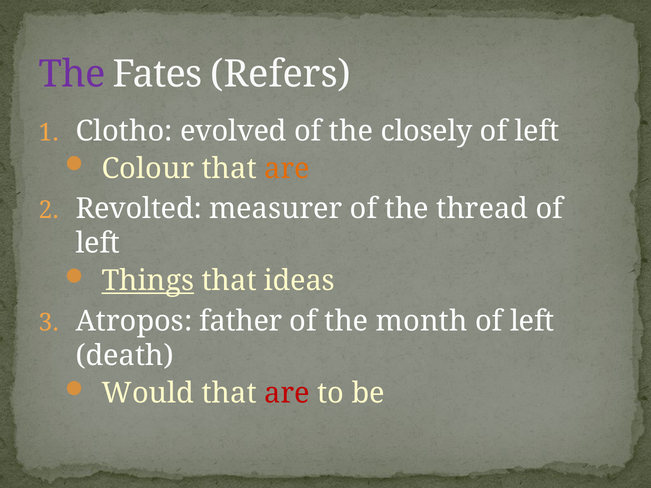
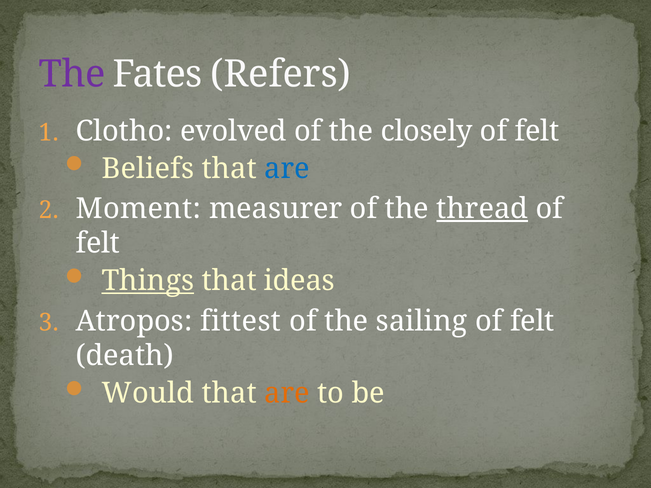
left at (537, 131): left -> felt
Colour: Colour -> Beliefs
are at (287, 169) colour: orange -> blue
Revolted: Revolted -> Moment
thread underline: none -> present
left at (98, 244): left -> felt
father: father -> fittest
month: month -> sailing
left at (532, 321): left -> felt
are at (287, 393) colour: red -> orange
